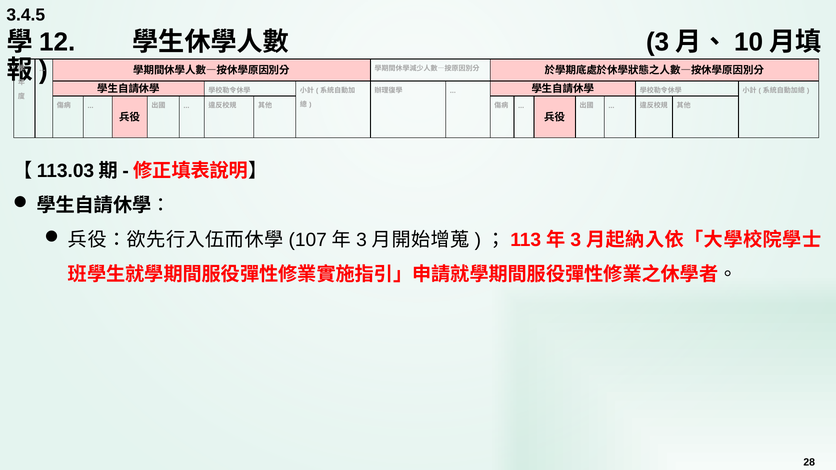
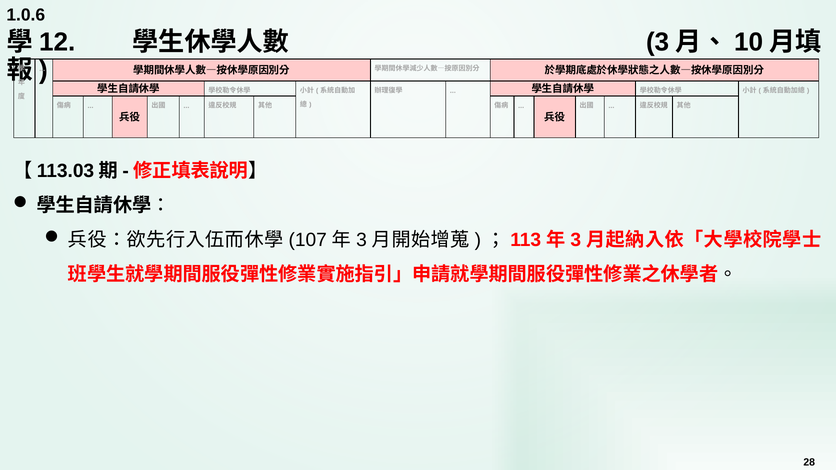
3.4.5: 3.4.5 -> 1.0.6
